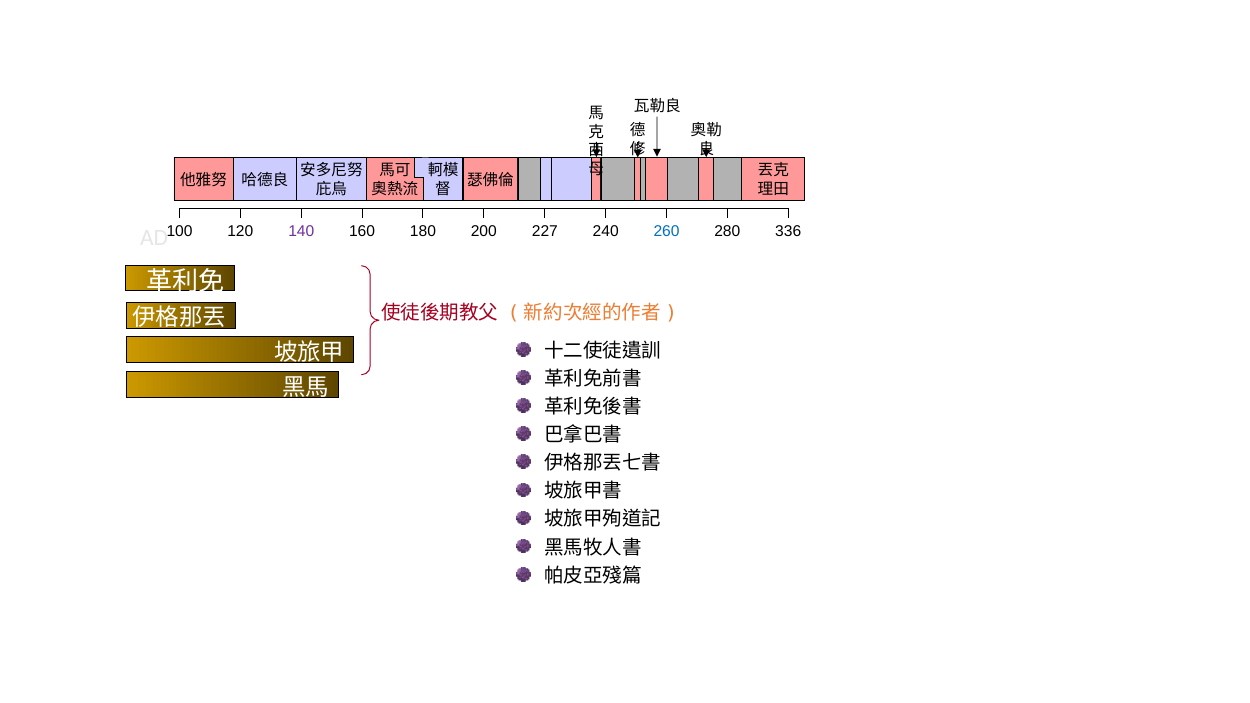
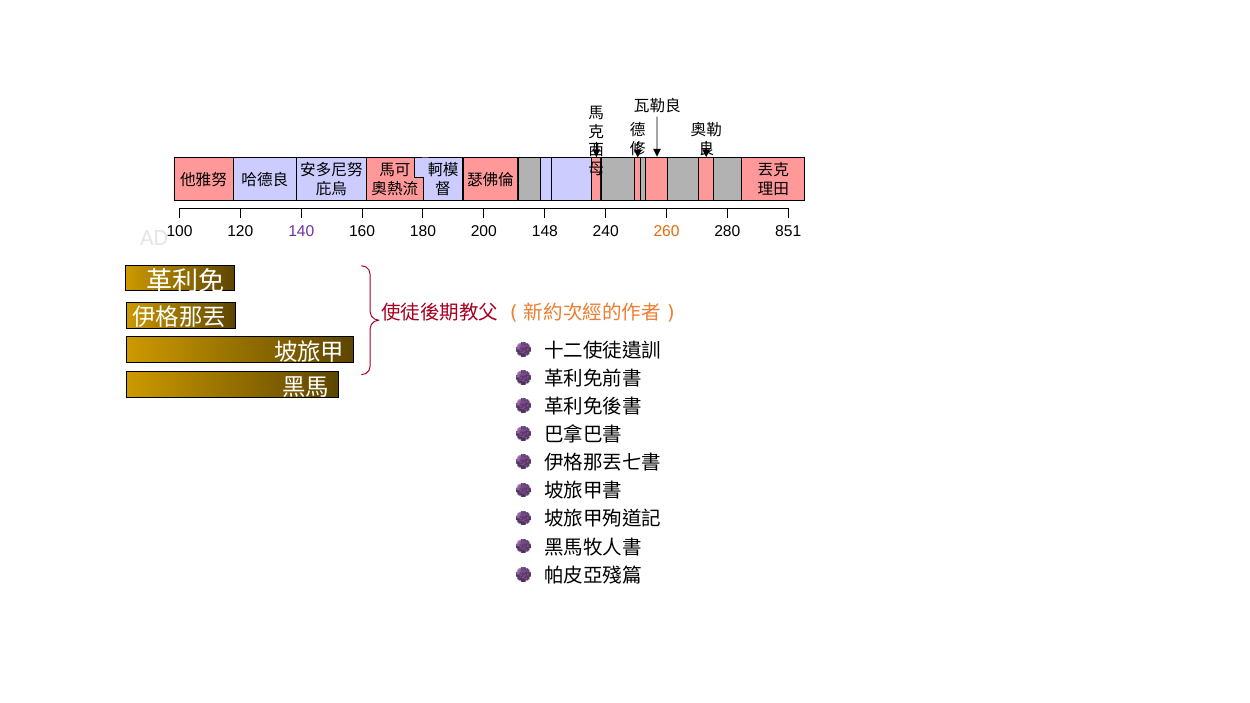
227: 227 -> 148
260 colour: blue -> orange
336: 336 -> 851
